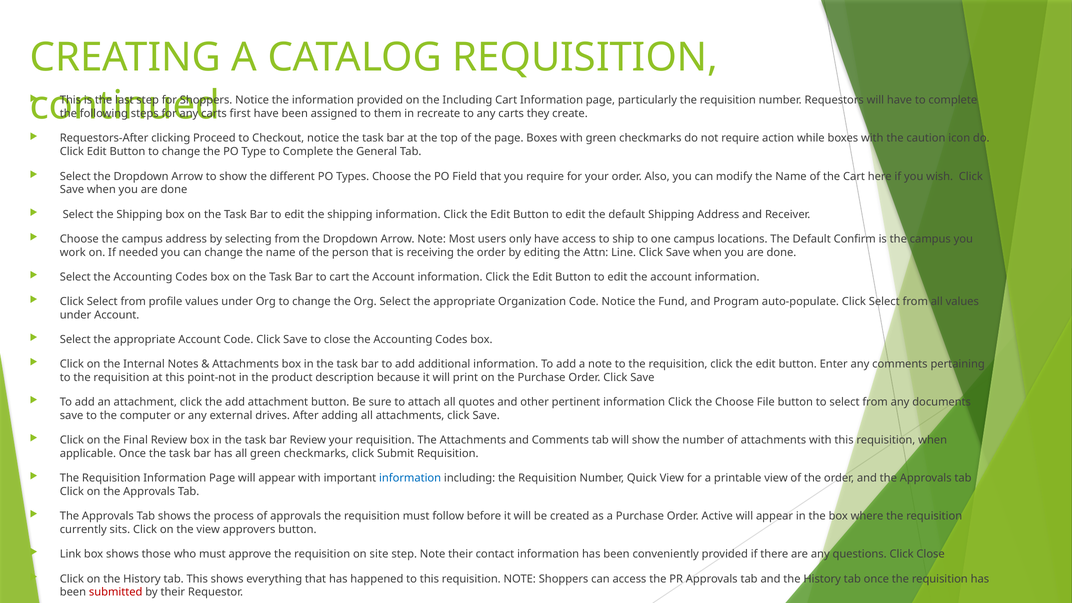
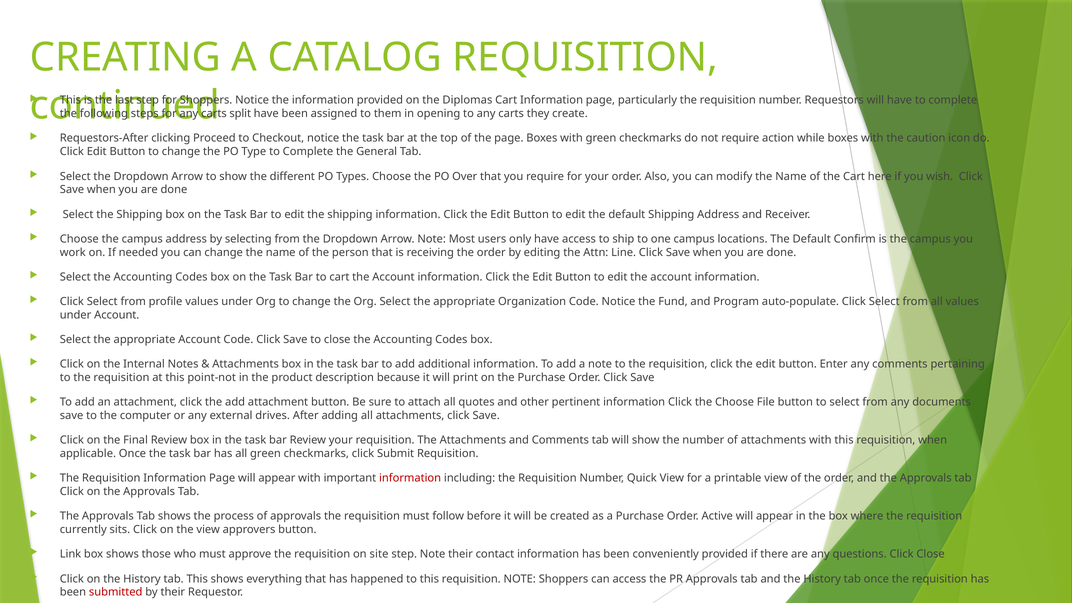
the Including: Including -> Diplomas
first: first -> split
recreate: recreate -> opening
Field: Field -> Over
information at (410, 478) colour: blue -> red
